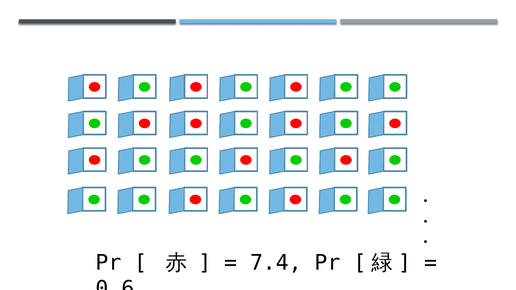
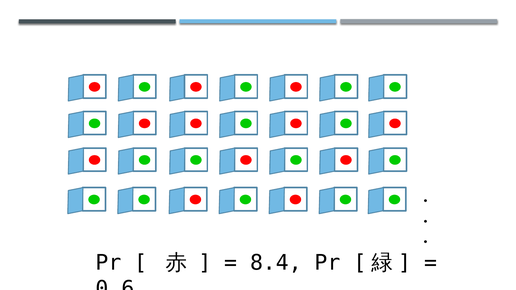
7.4: 7.4 -> 8.4
